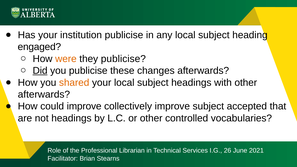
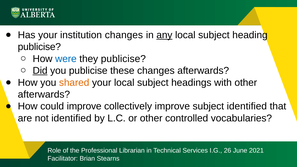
institution publicise: publicise -> changes
any underline: none -> present
engaged at (39, 47): engaged -> publicise
were colour: orange -> blue
subject accepted: accepted -> identified
not headings: headings -> identified
